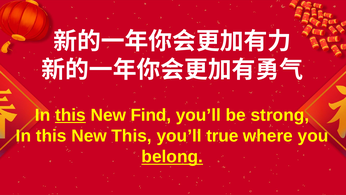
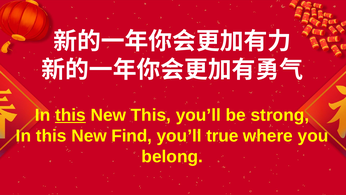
New Find: Find -> This
New This: This -> Find
belong underline: present -> none
